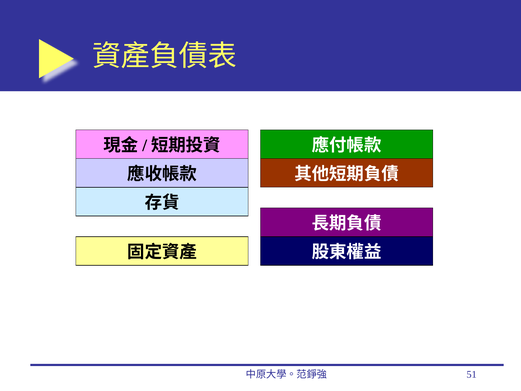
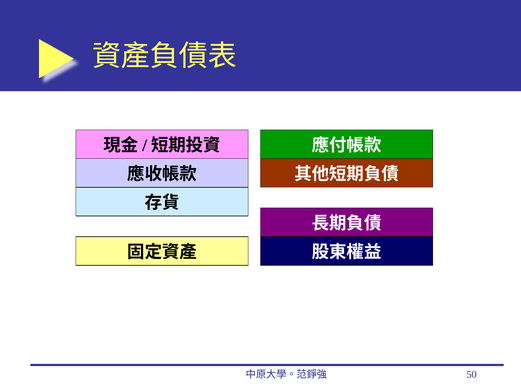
51: 51 -> 50
